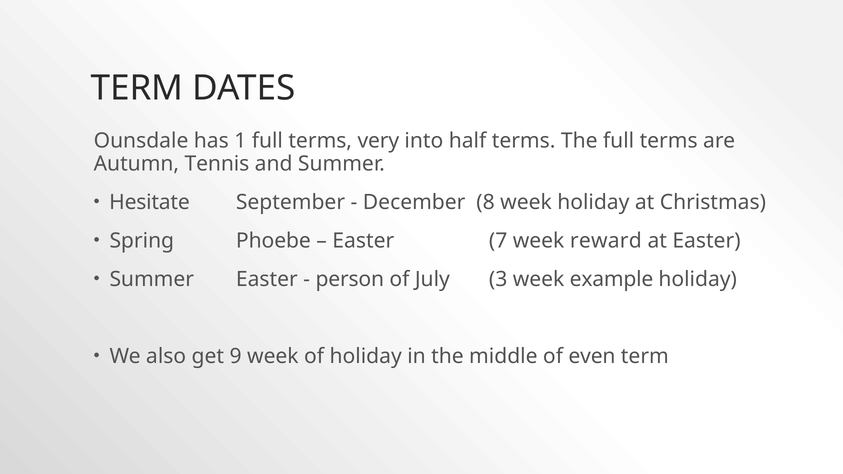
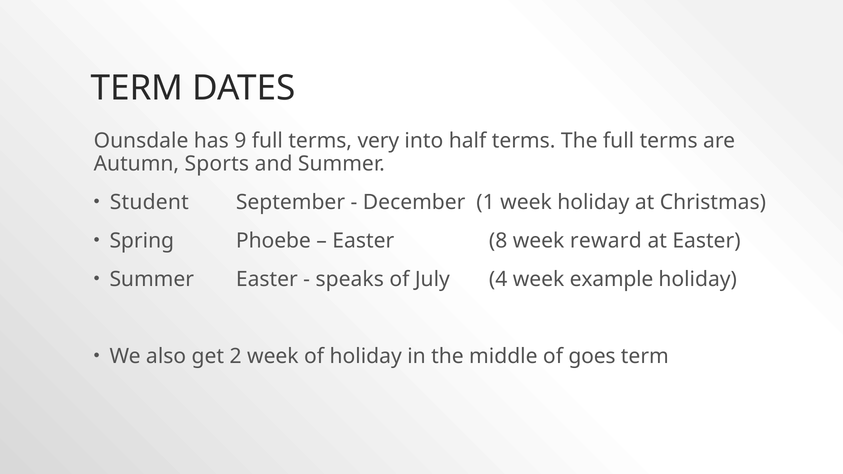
1: 1 -> 9
Tennis: Tennis -> Sports
Hesitate: Hesitate -> Student
8: 8 -> 1
7: 7 -> 8
person: person -> speaks
3: 3 -> 4
9: 9 -> 2
even: even -> goes
